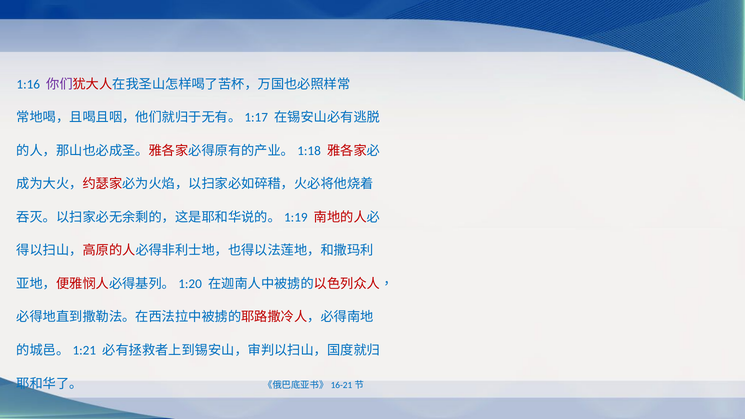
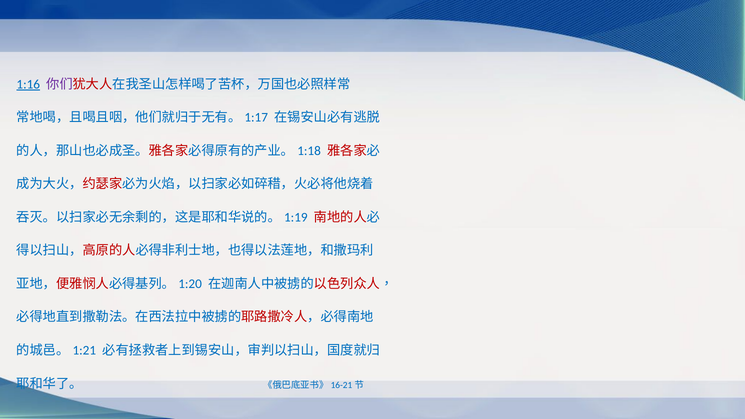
1:16 underline: none -> present
